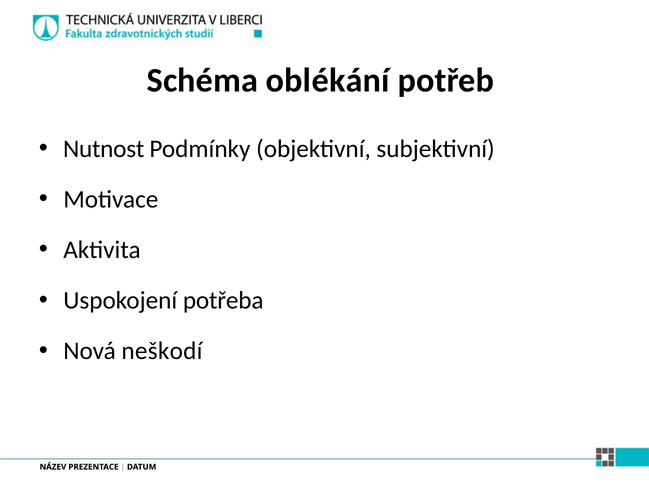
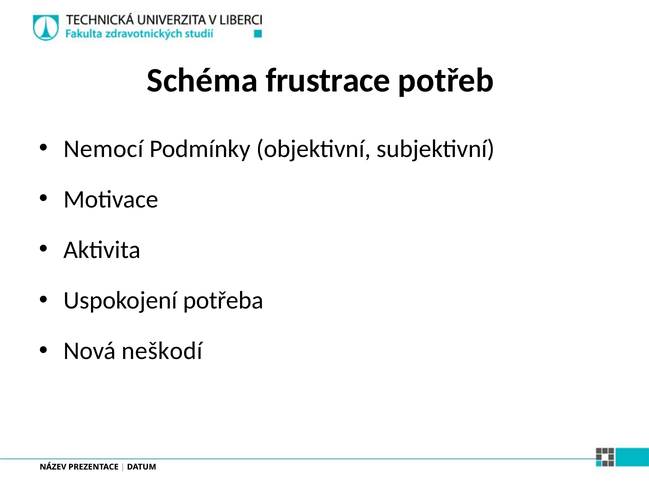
oblékání: oblékání -> frustrace
Nutnost: Nutnost -> Nemocí
